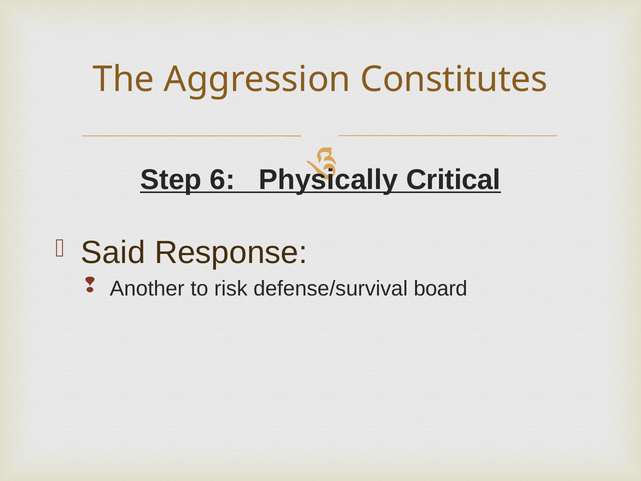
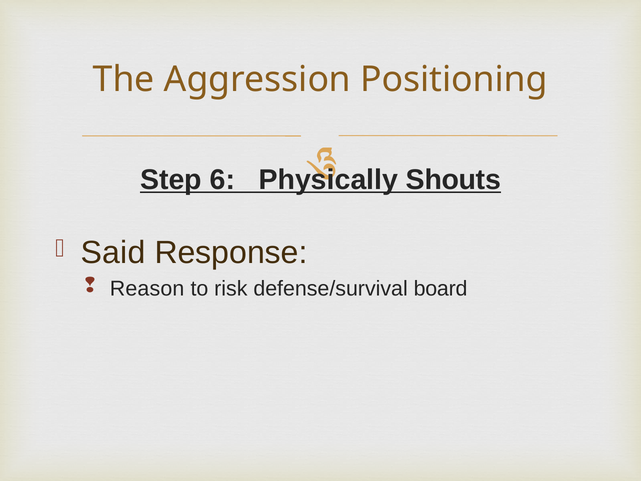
Constitutes: Constitutes -> Positioning
Critical: Critical -> Shouts
Another: Another -> Reason
